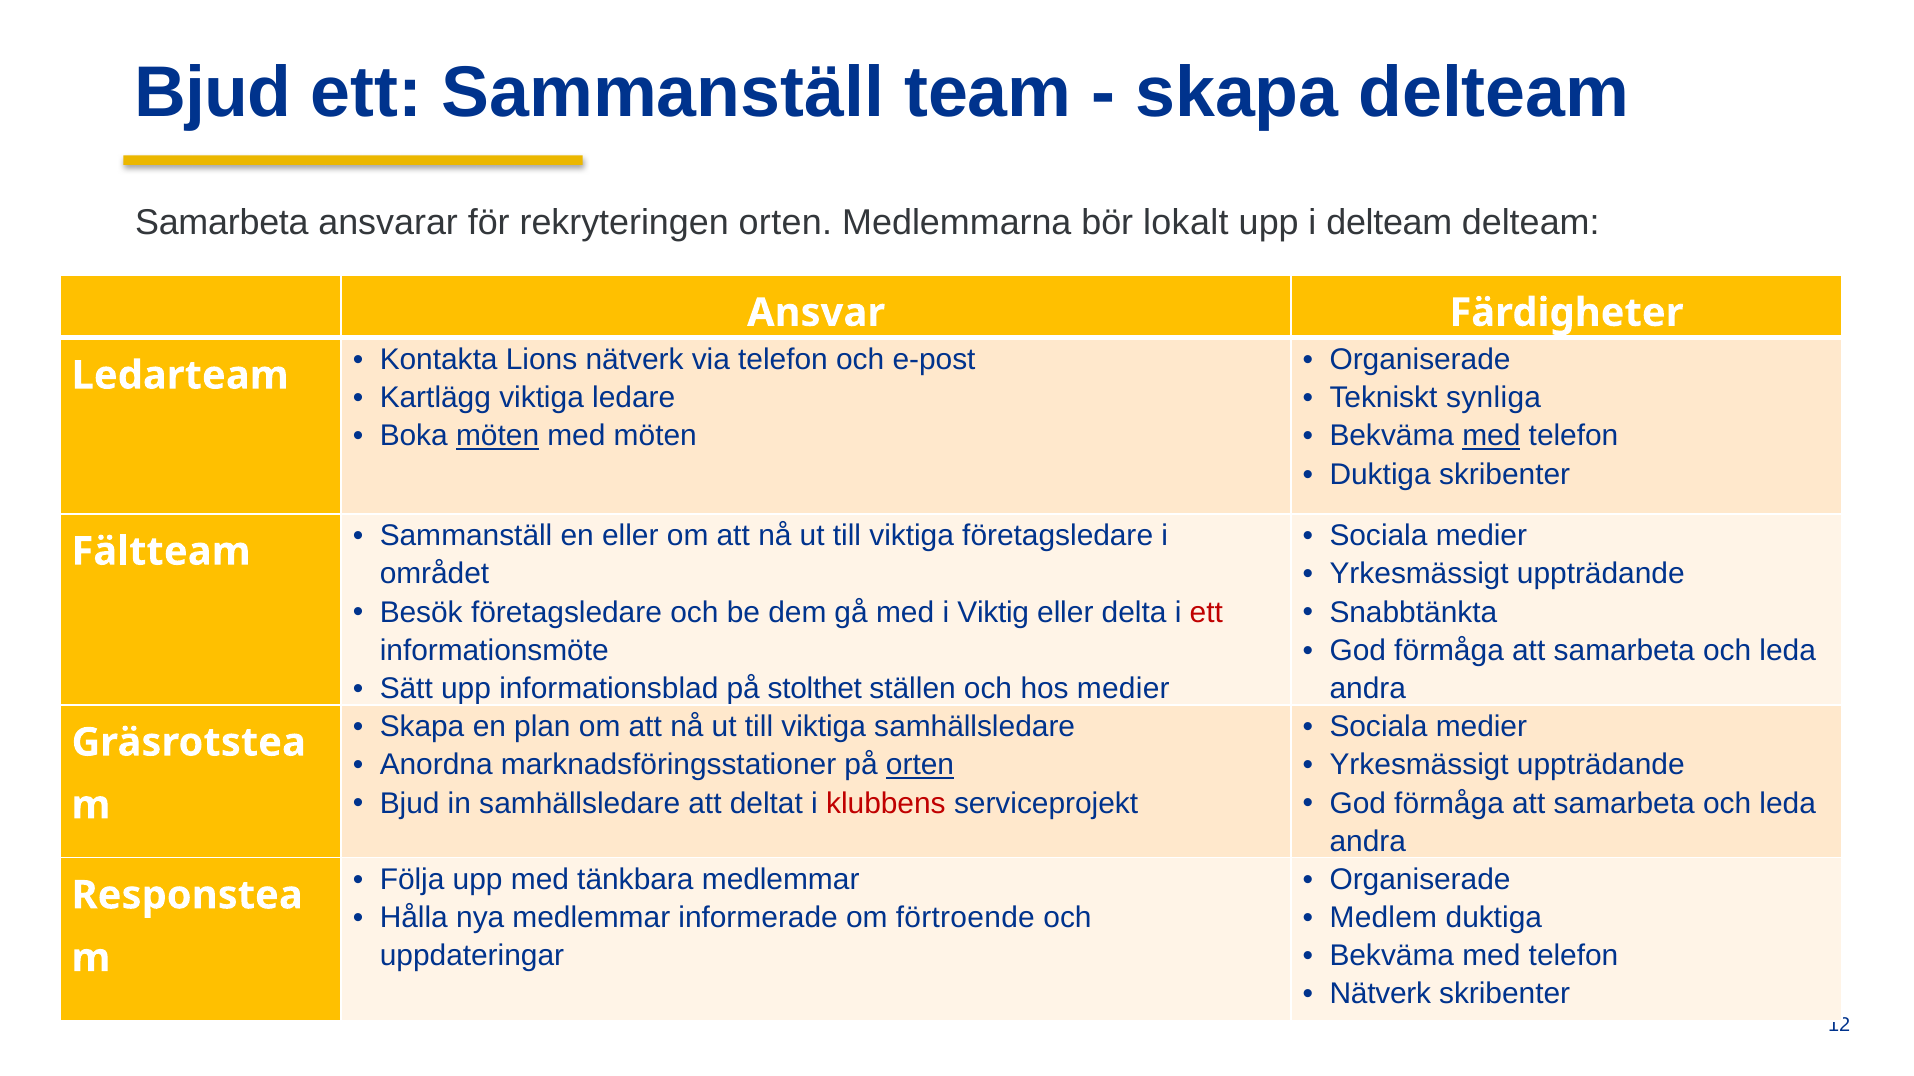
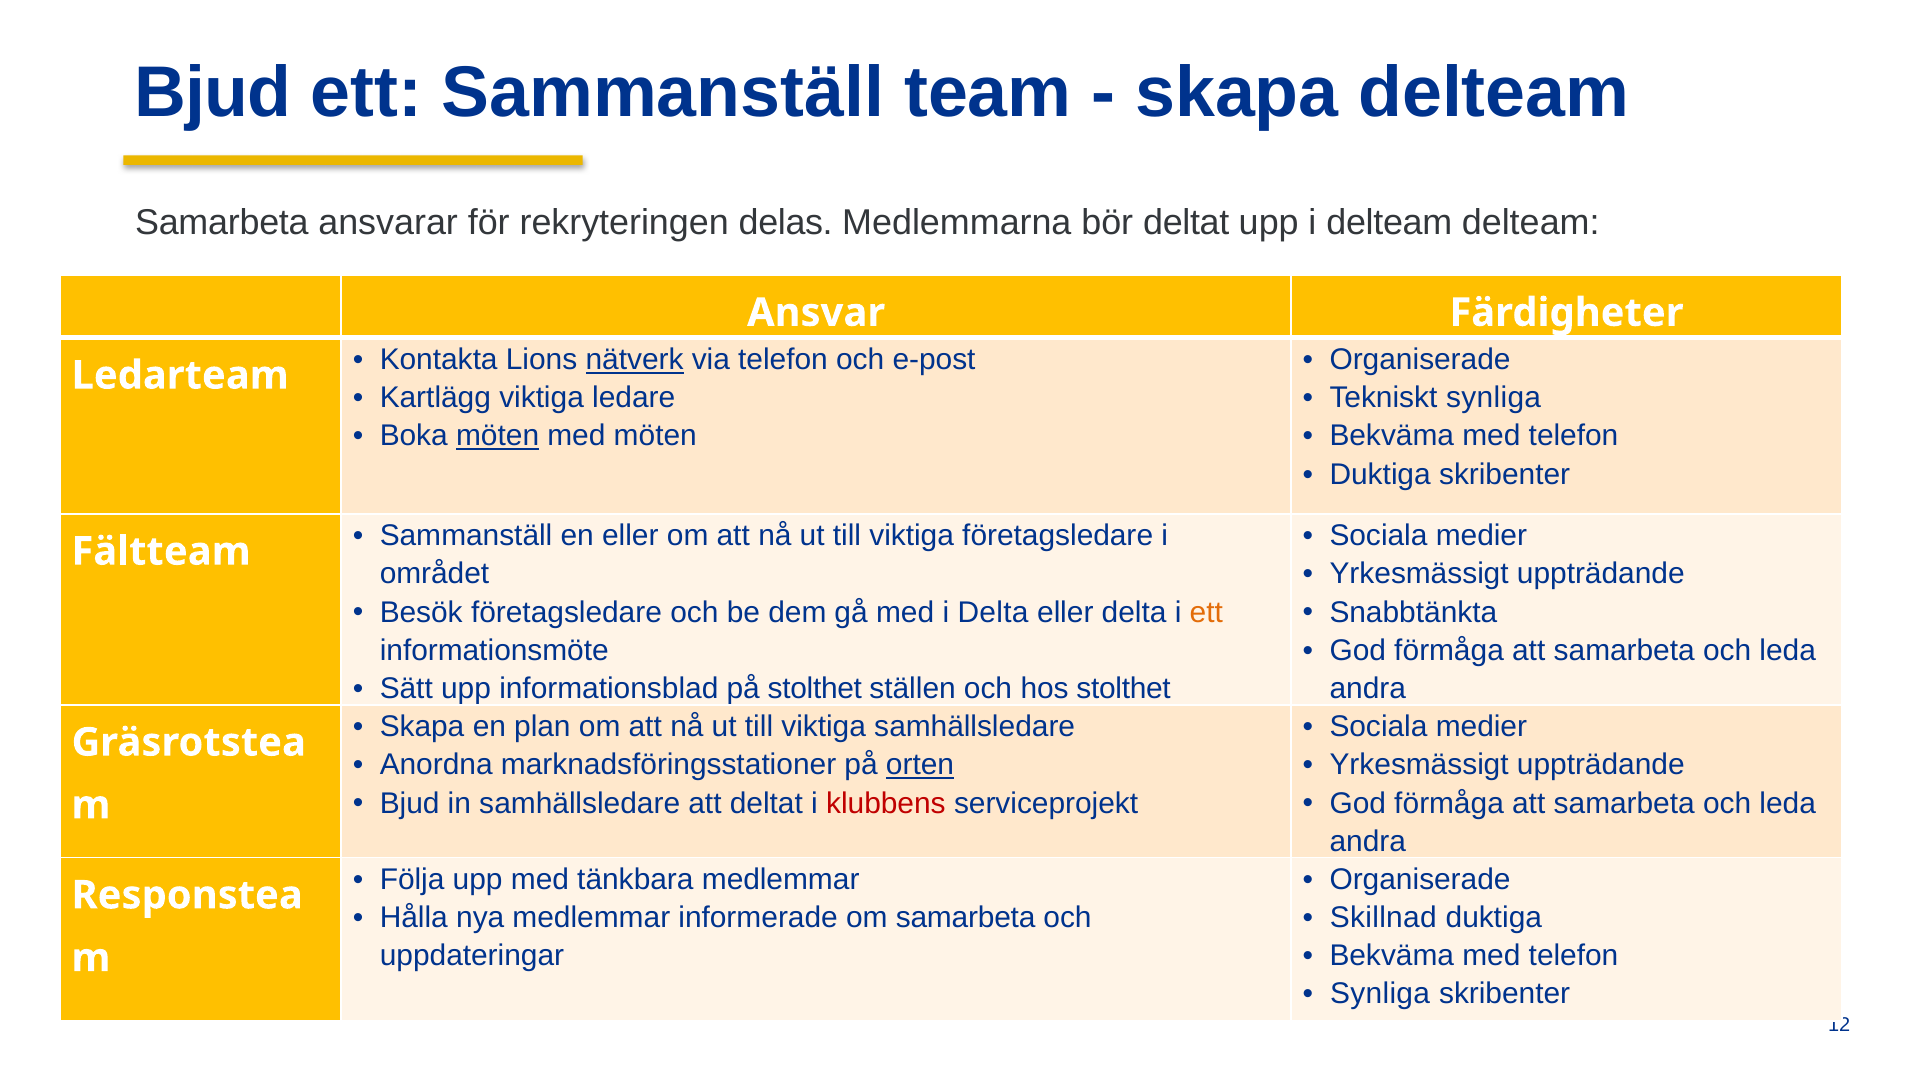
rekryteringen orten: orten -> delas
bör lokalt: lokalt -> deltat
nätverk at (635, 360) underline: none -> present
med at (1491, 436) underline: present -> none
i Viktig: Viktig -> Delta
ett at (1206, 613) colour: red -> orange
hos medier: medier -> stolthet
om förtroende: förtroende -> samarbeta
Medlem: Medlem -> Skillnad
Nätverk at (1380, 995): Nätverk -> Synliga
